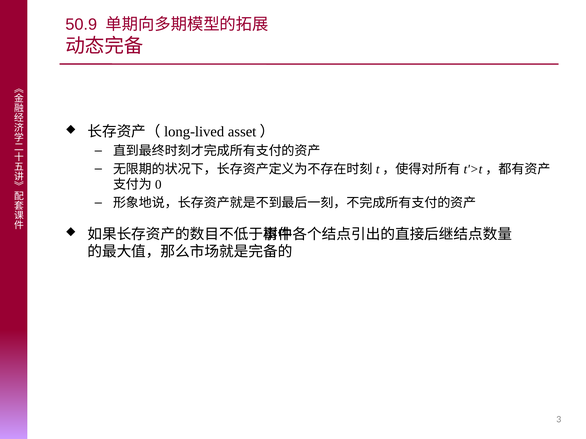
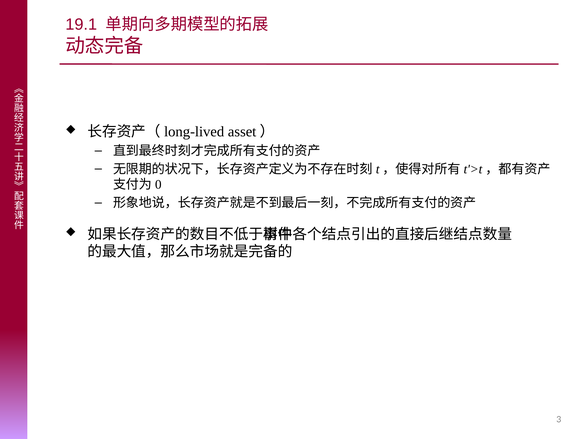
50.9: 50.9 -> 19.1
